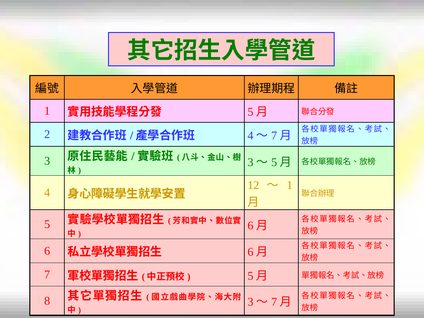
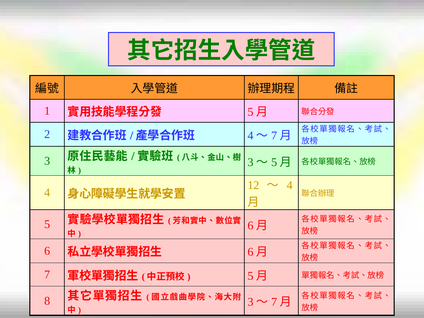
1 at (290, 185): 1 -> 4
